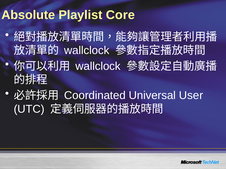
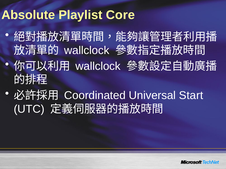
User: User -> Start
